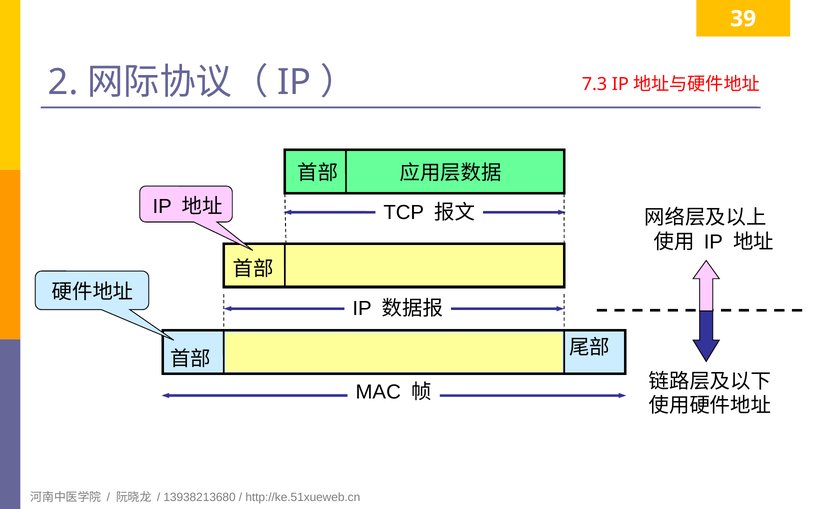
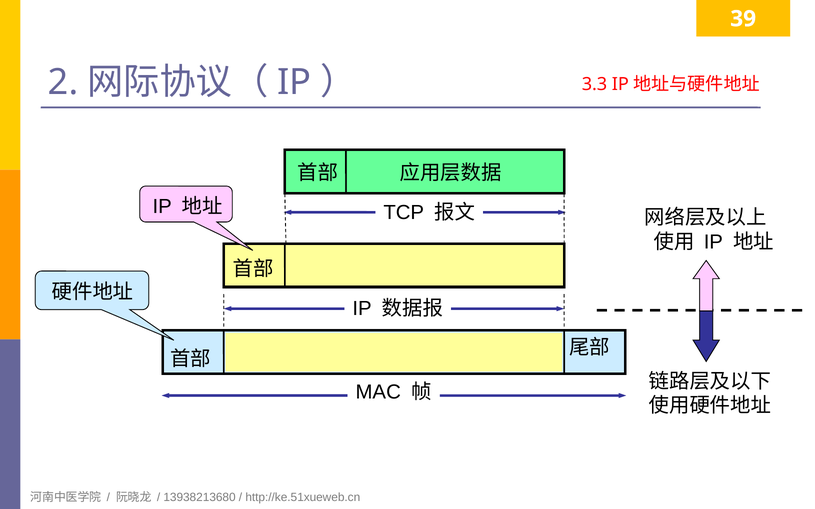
7.3: 7.3 -> 3.3
